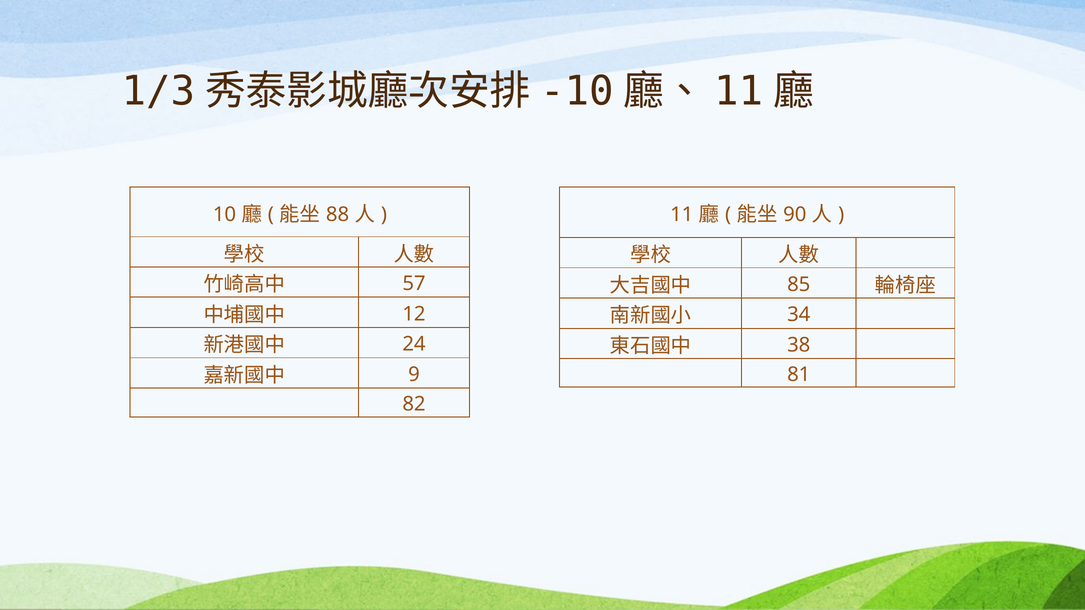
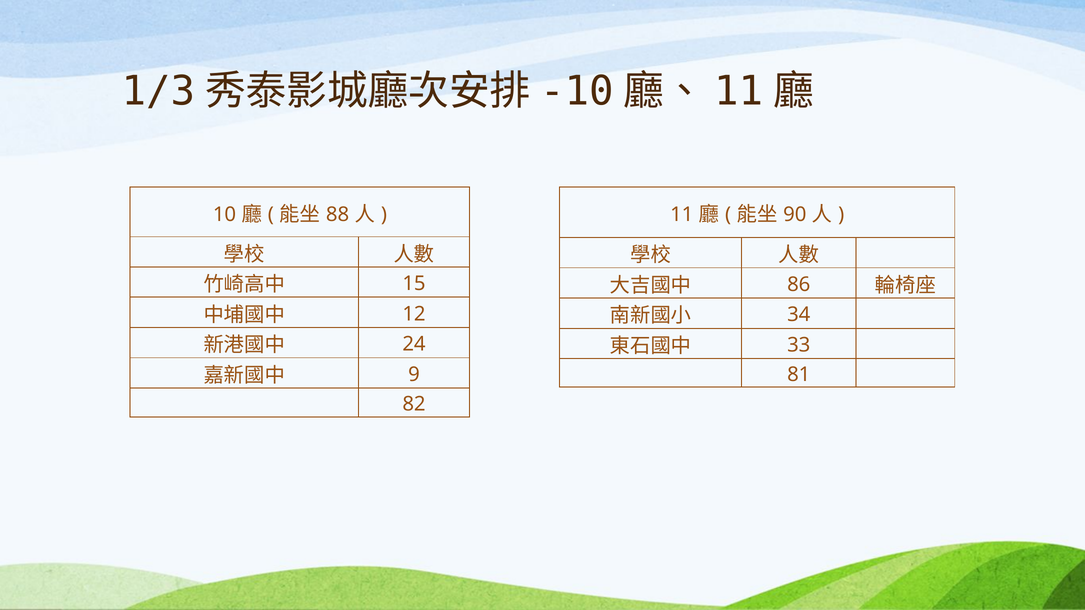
57: 57 -> 15
85: 85 -> 86
38: 38 -> 33
